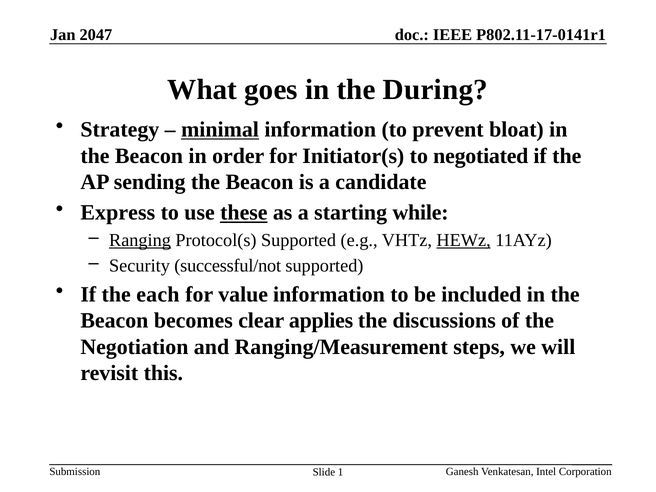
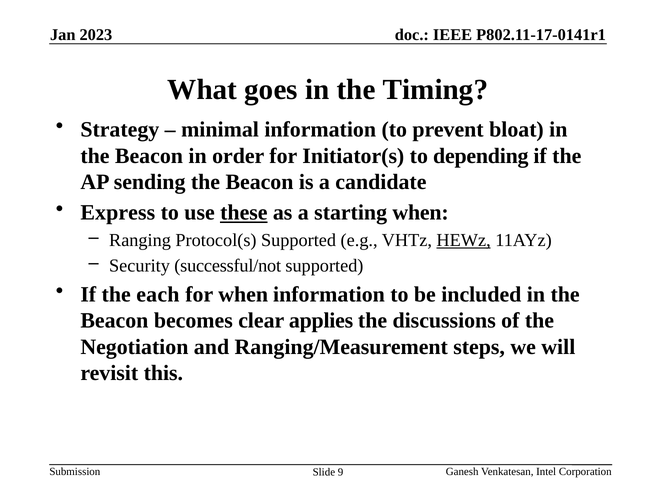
2047: 2047 -> 2023
During: During -> Timing
minimal underline: present -> none
negotiated: negotiated -> depending
starting while: while -> when
Ranging underline: present -> none
for value: value -> when
1: 1 -> 9
